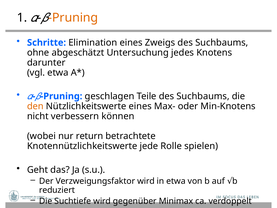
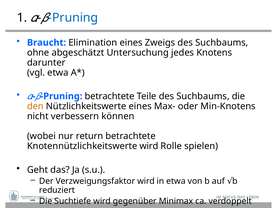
Pruning at (73, 18) colour: orange -> blue
Schritte: Schritte -> Braucht
Pruning geschlagen: geschlagen -> betrachtete
Knotennützlichkeitswerte jede: jede -> wird
